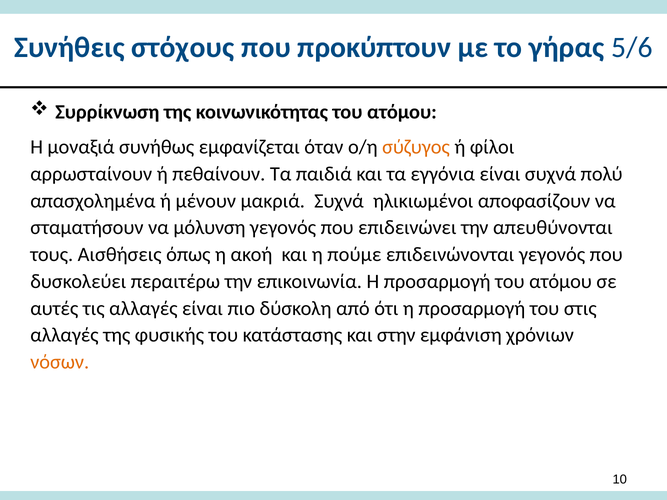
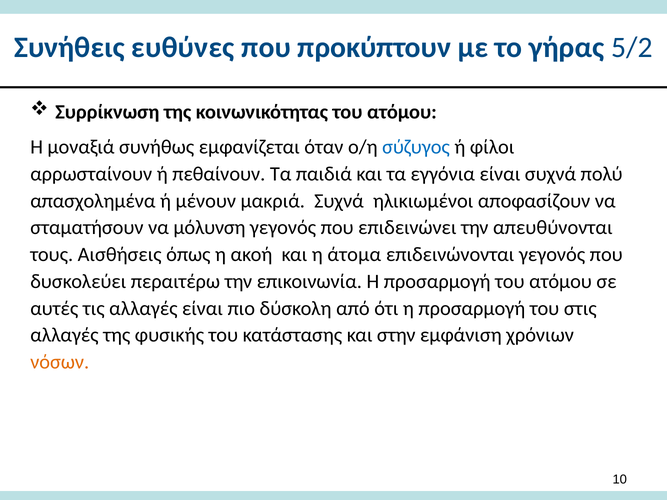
στόχους: στόχους -> ευθύνες
5/6: 5/6 -> 5/2
σύζυγος colour: orange -> blue
πούμε: πούμε -> άτομα
